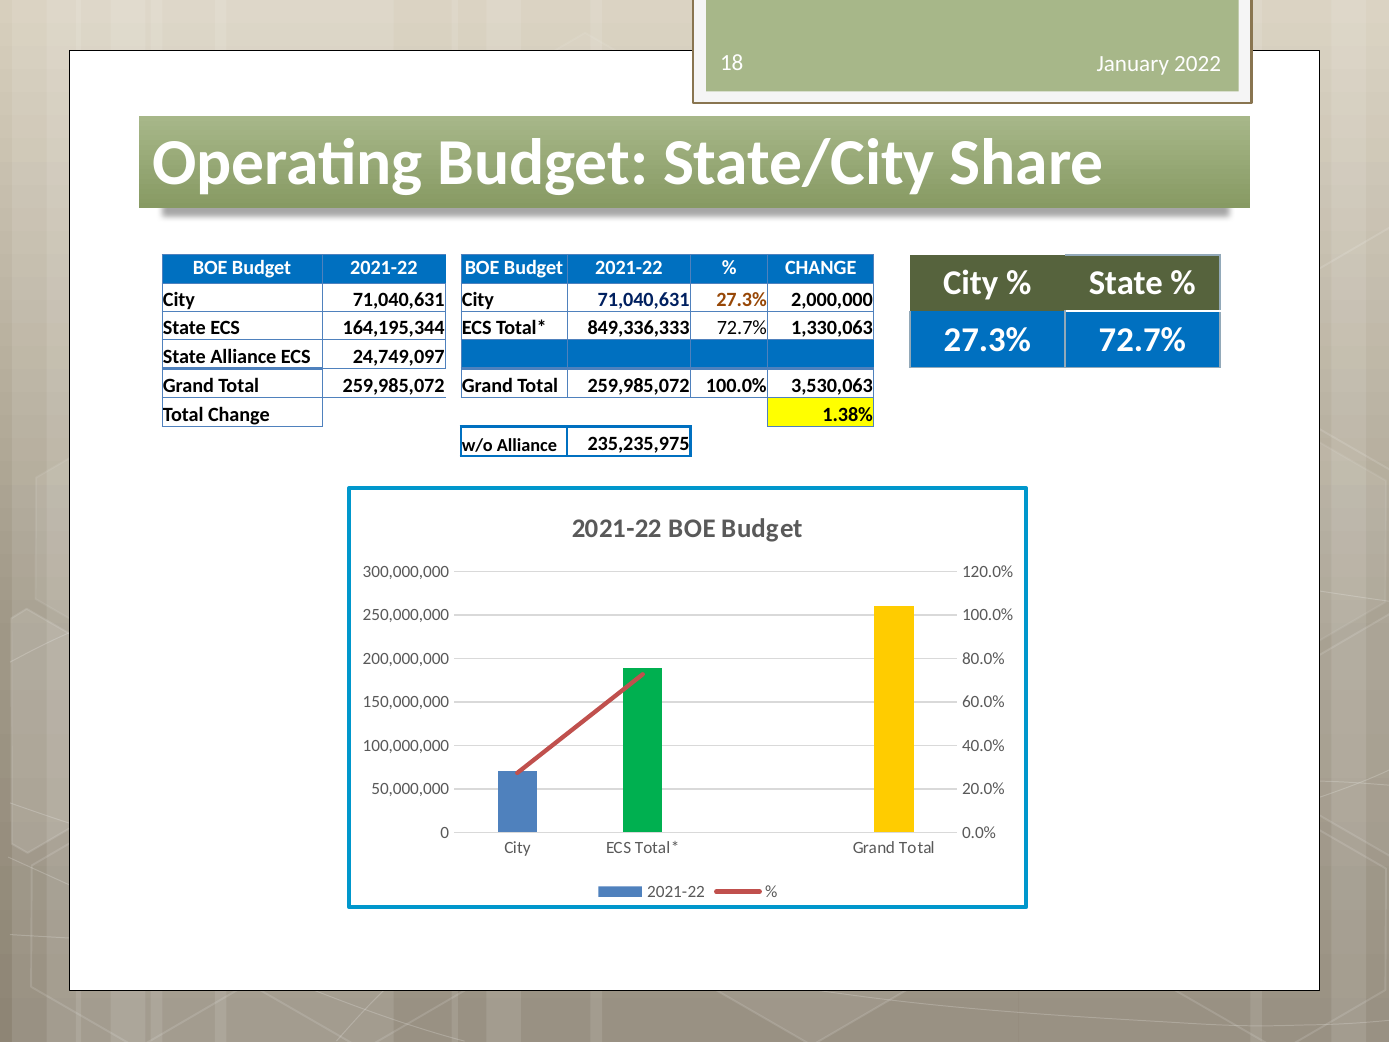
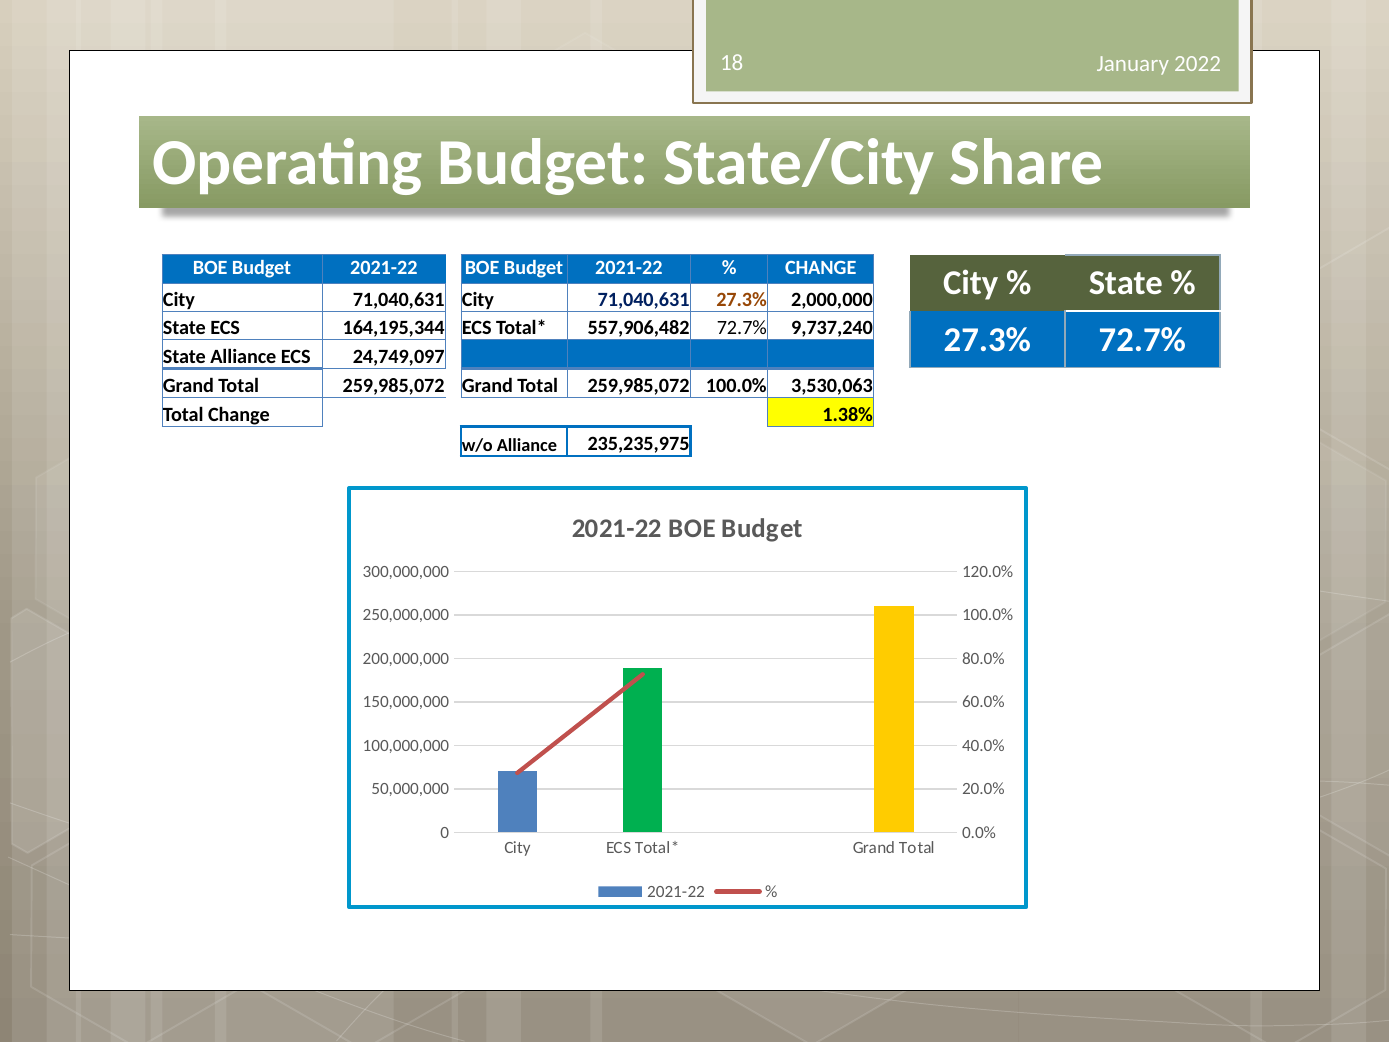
849,336,333: 849,336,333 -> 557,906,482
1,330,063: 1,330,063 -> 9,737,240
